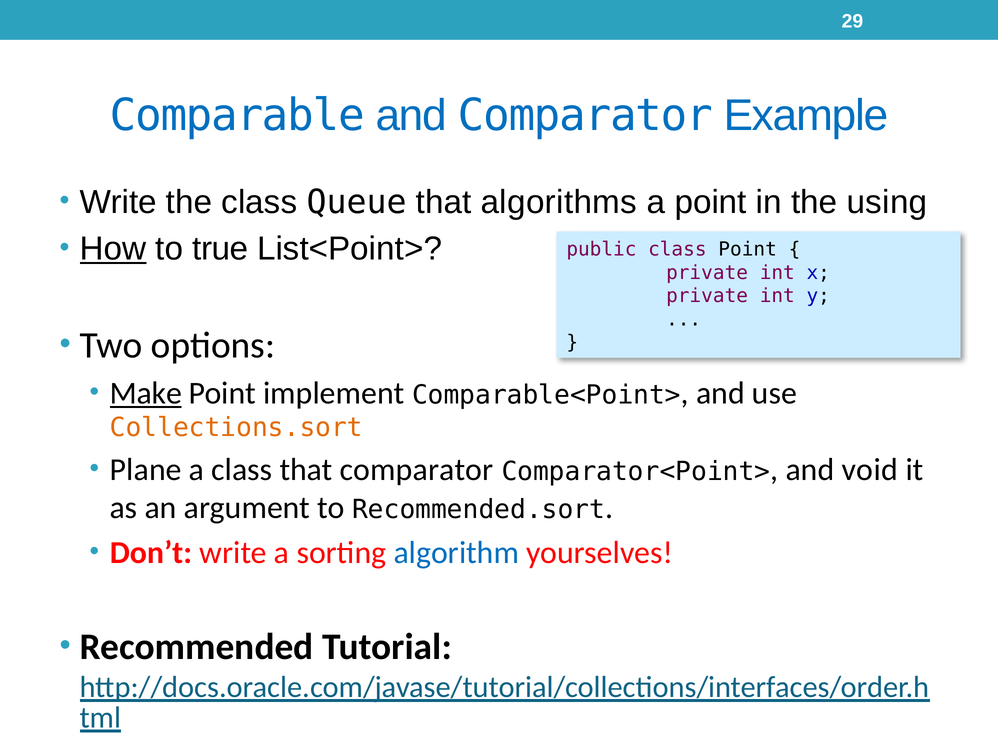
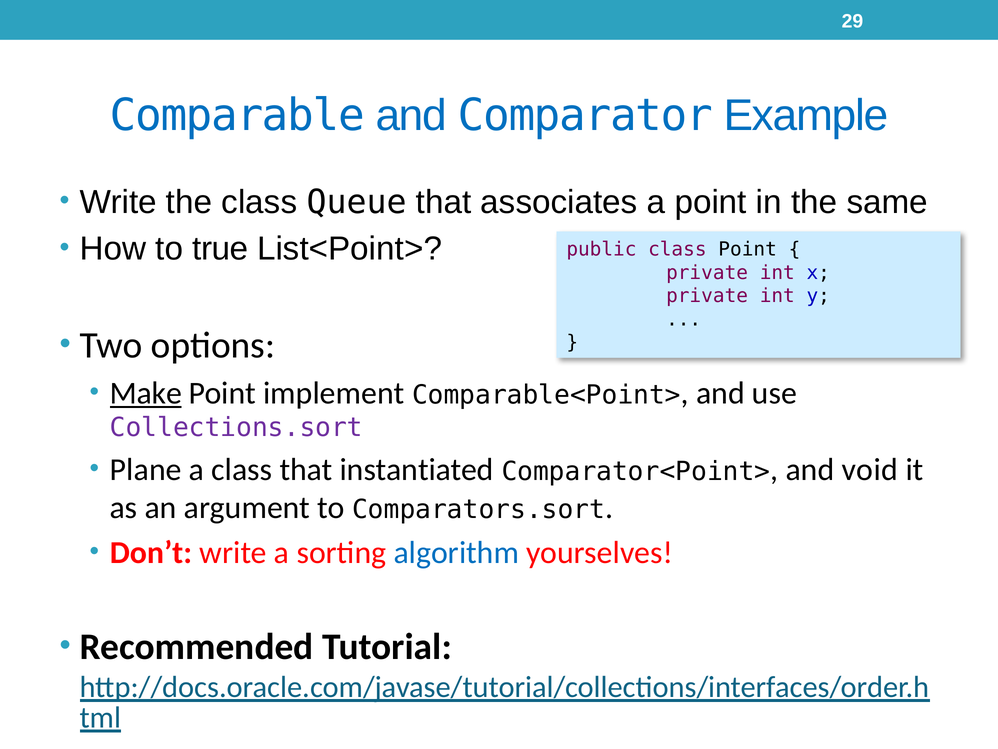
algorithms: algorithms -> associates
using: using -> same
How underline: present -> none
Collections.sort colour: orange -> purple
that comparator: comparator -> instantiated
Recommended.sort: Recommended.sort -> Comparators.sort
